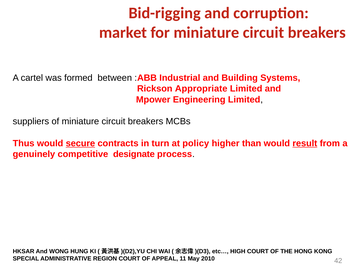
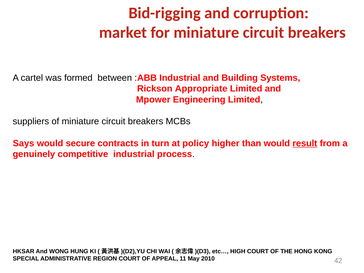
Thus: Thus -> Says
secure underline: present -> none
competitive designate: designate -> industrial
